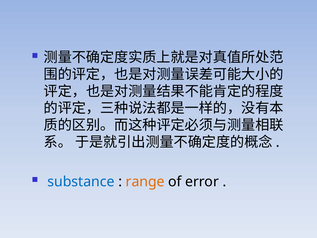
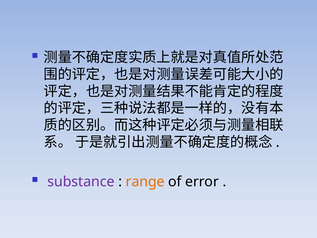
substance colour: blue -> purple
